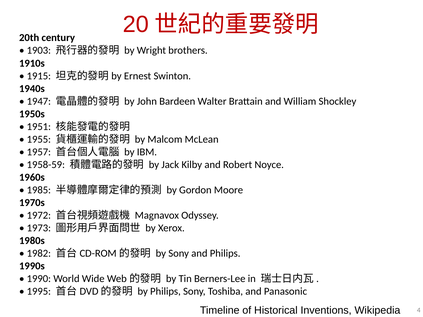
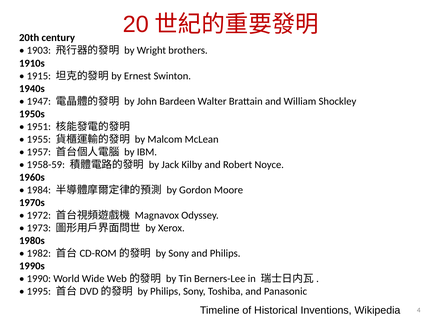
1985: 1985 -> 1984
